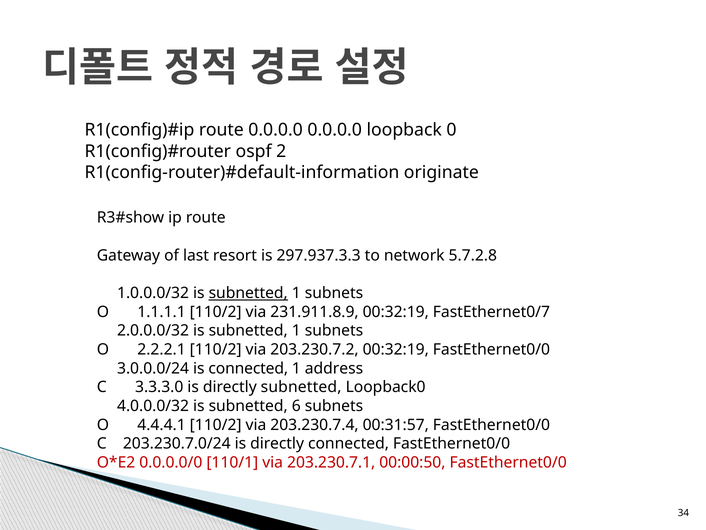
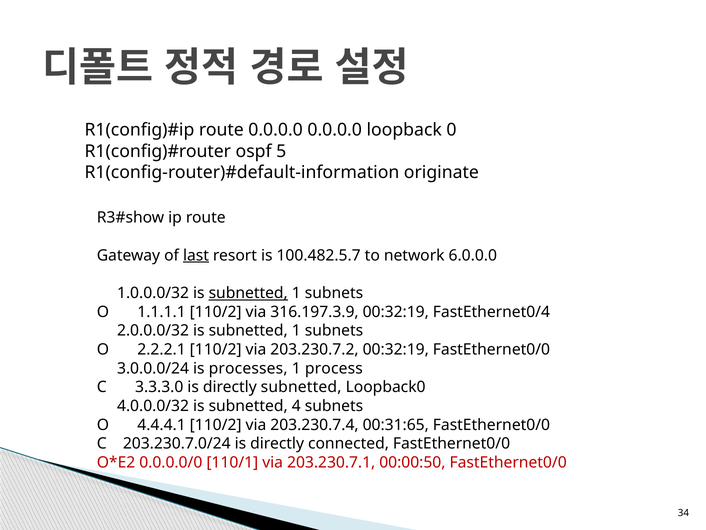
2: 2 -> 5
last underline: none -> present
297.937.3.3: 297.937.3.3 -> 100.482.5.7
5.7.2.8: 5.7.2.8 -> 6.0.0.0
231.911.8.9: 231.911.8.9 -> 316.197.3.9
FastEthernet0/7: FastEthernet0/7 -> FastEthernet0/4
is connected: connected -> processes
address: address -> process
6: 6 -> 4
00:31:57: 00:31:57 -> 00:31:65
